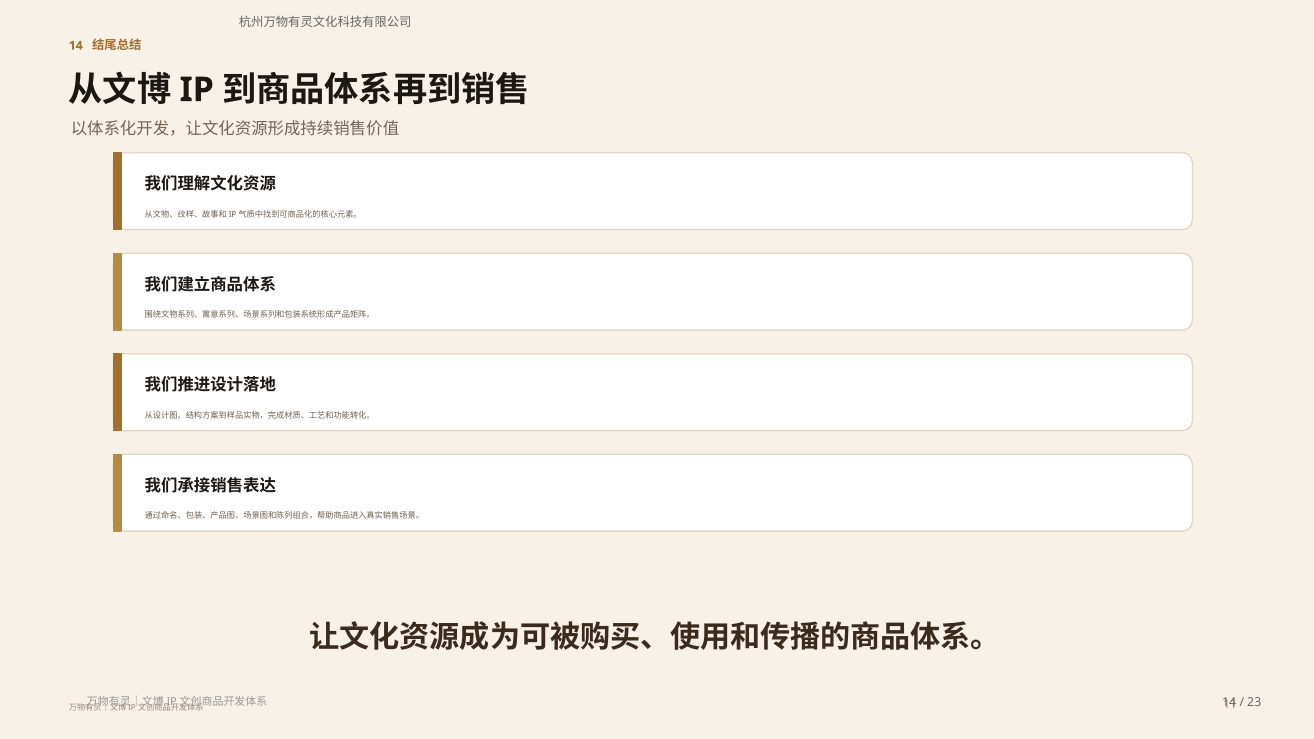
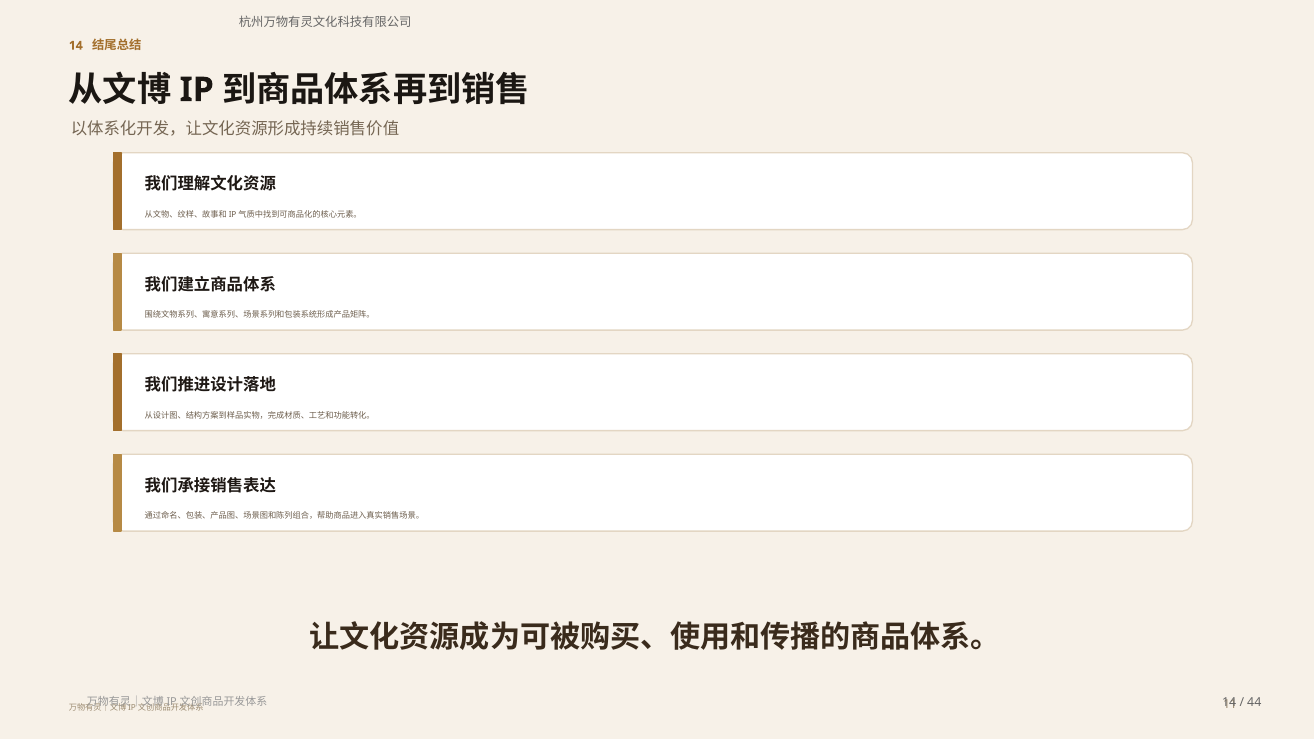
23: 23 -> 44
